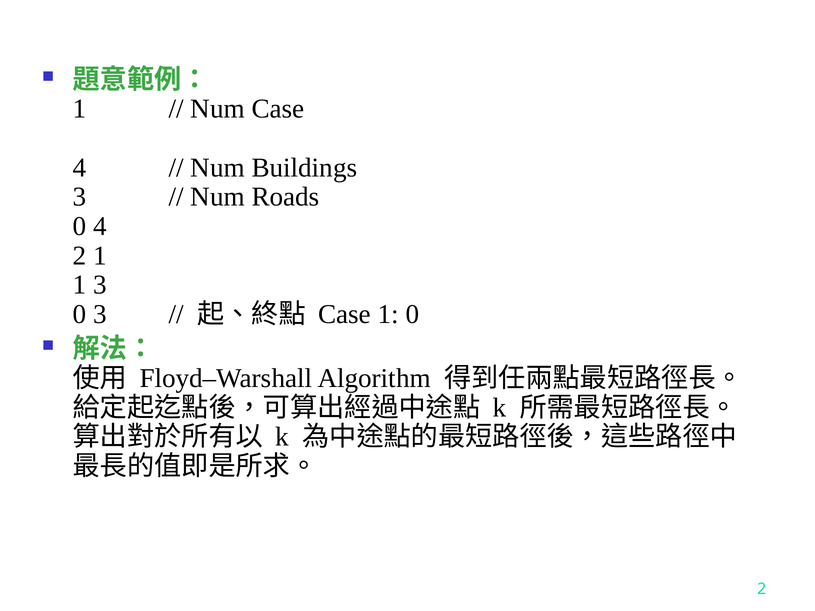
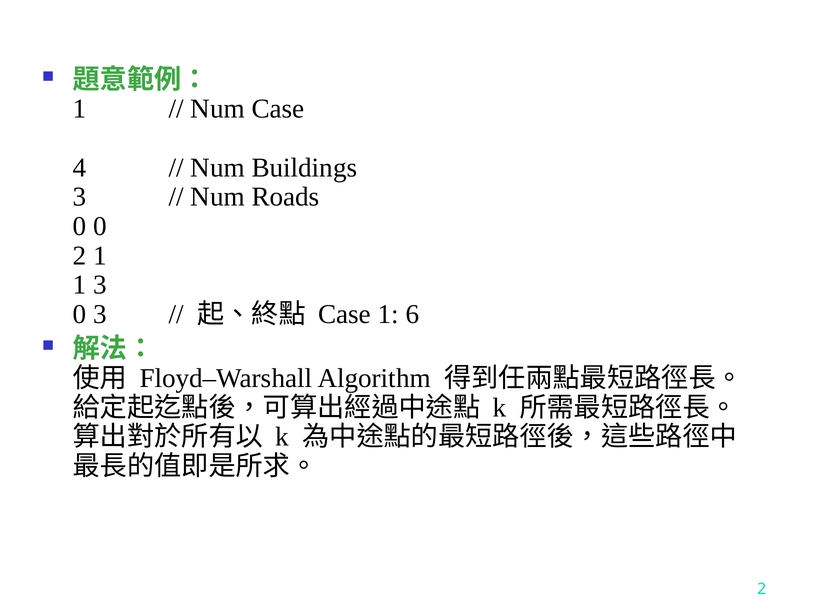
0 4: 4 -> 0
1 0: 0 -> 6
